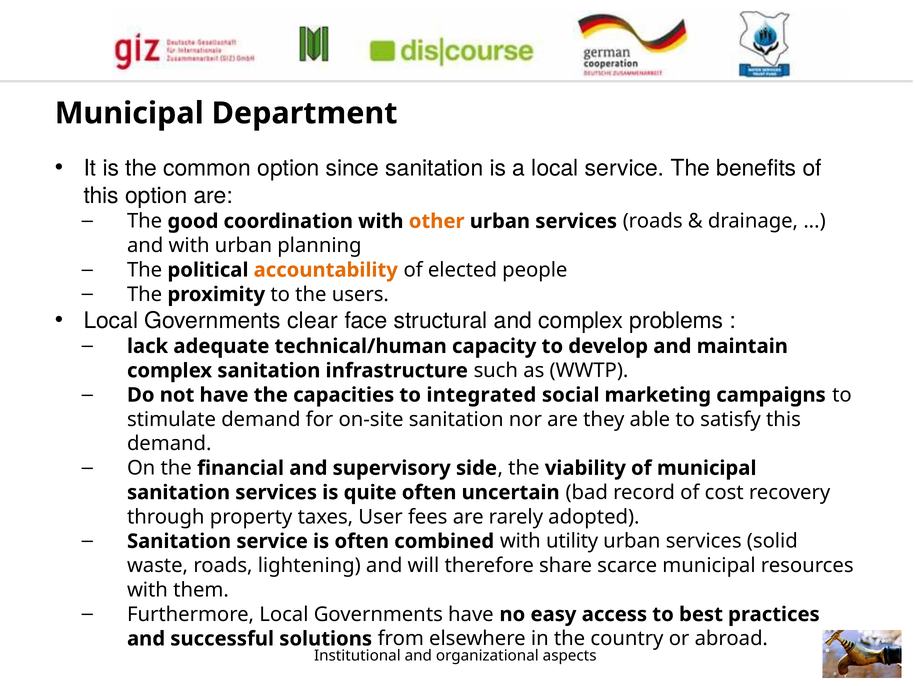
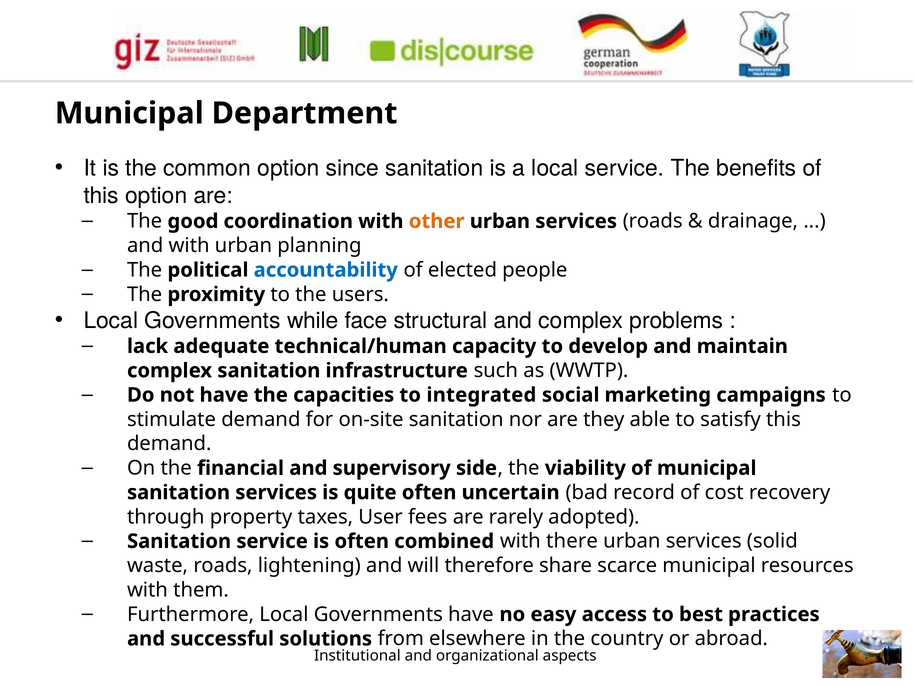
accountability colour: orange -> blue
clear: clear -> while
utility: utility -> there
